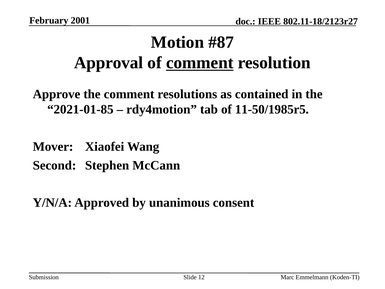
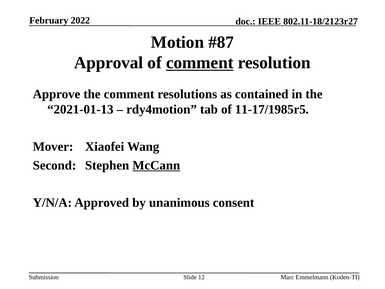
2001: 2001 -> 2022
2021-01-85: 2021-01-85 -> 2021-01-13
11-50/1985r5: 11-50/1985r5 -> 11-17/1985r5
McCann underline: none -> present
